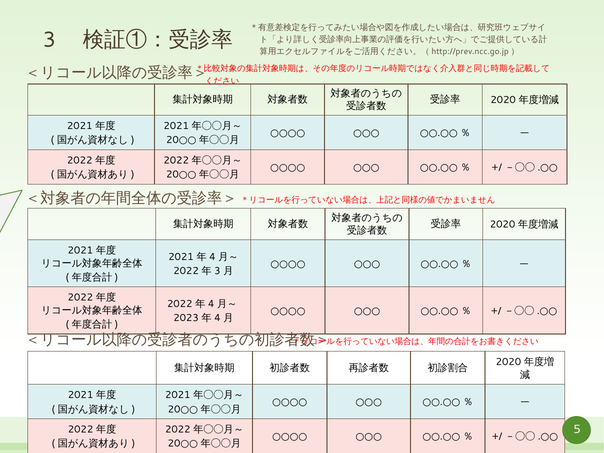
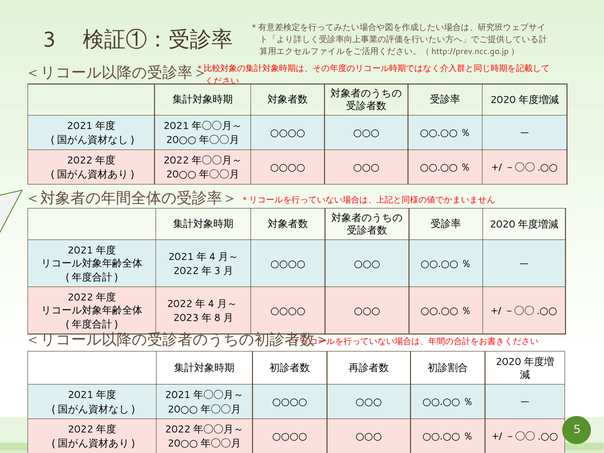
4 at (217, 318): 4 -> 8
